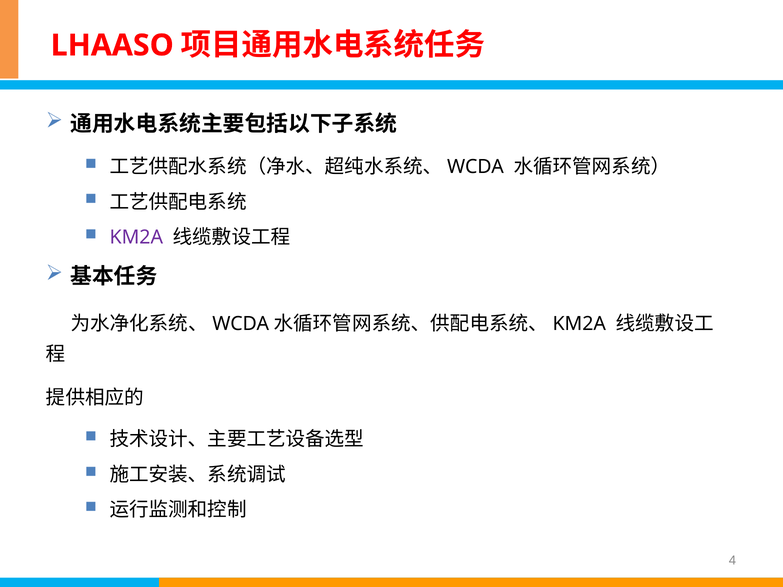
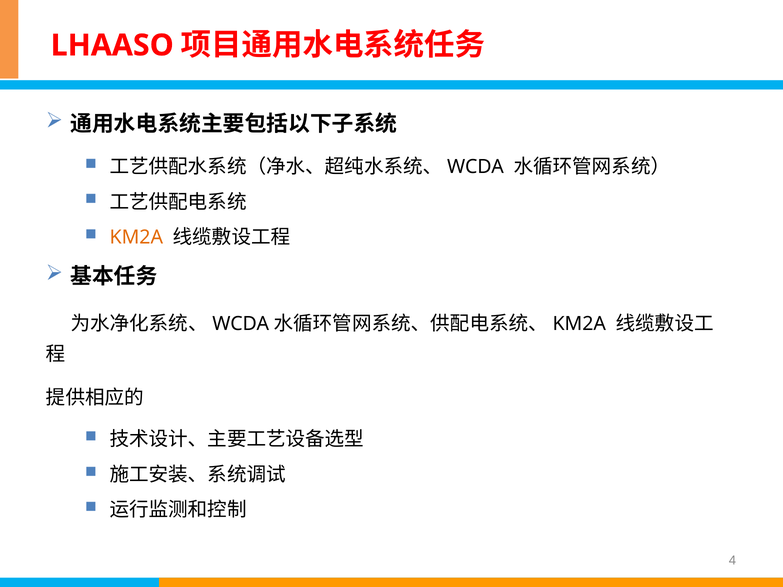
KM2A colour: purple -> orange
